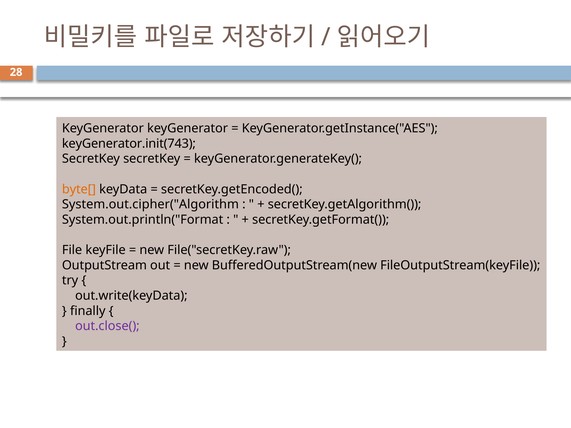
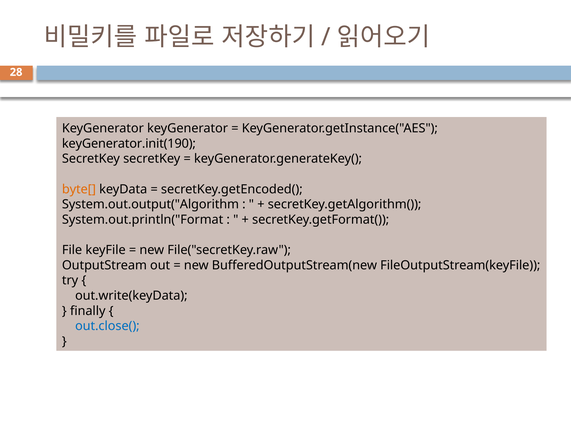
keyGenerator.init(743: keyGenerator.init(743 -> keyGenerator.init(190
System.out.cipher("Algorithm: System.out.cipher("Algorithm -> System.out.output("Algorithm
out.close( colour: purple -> blue
